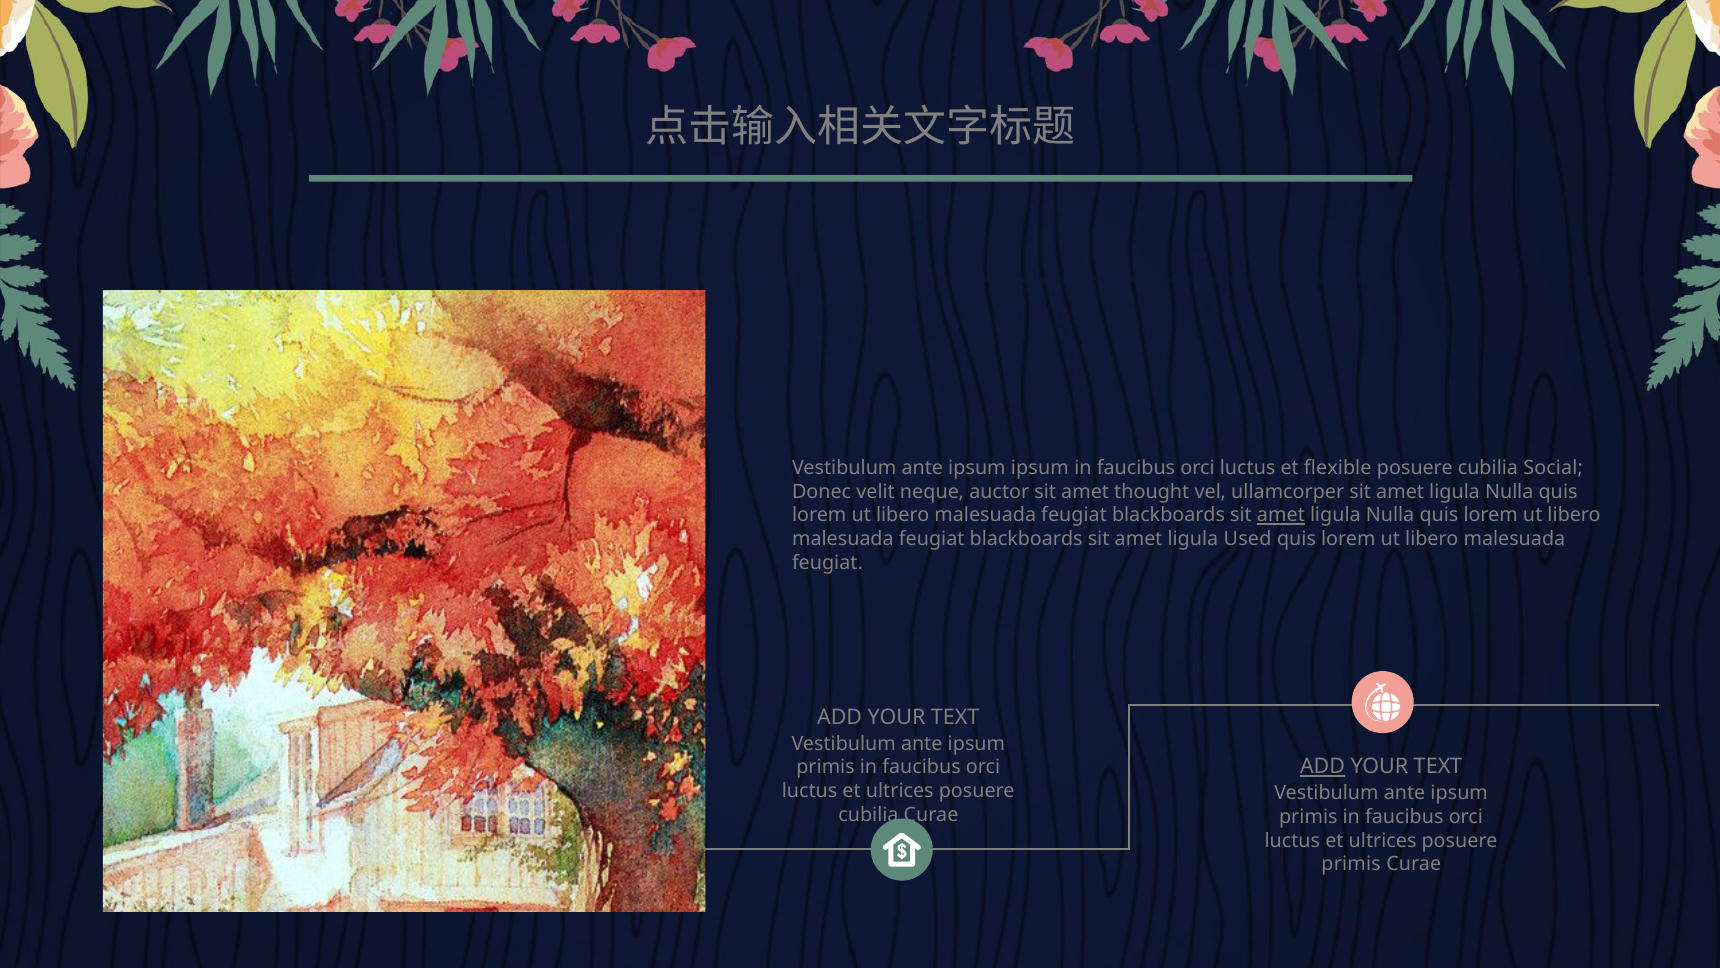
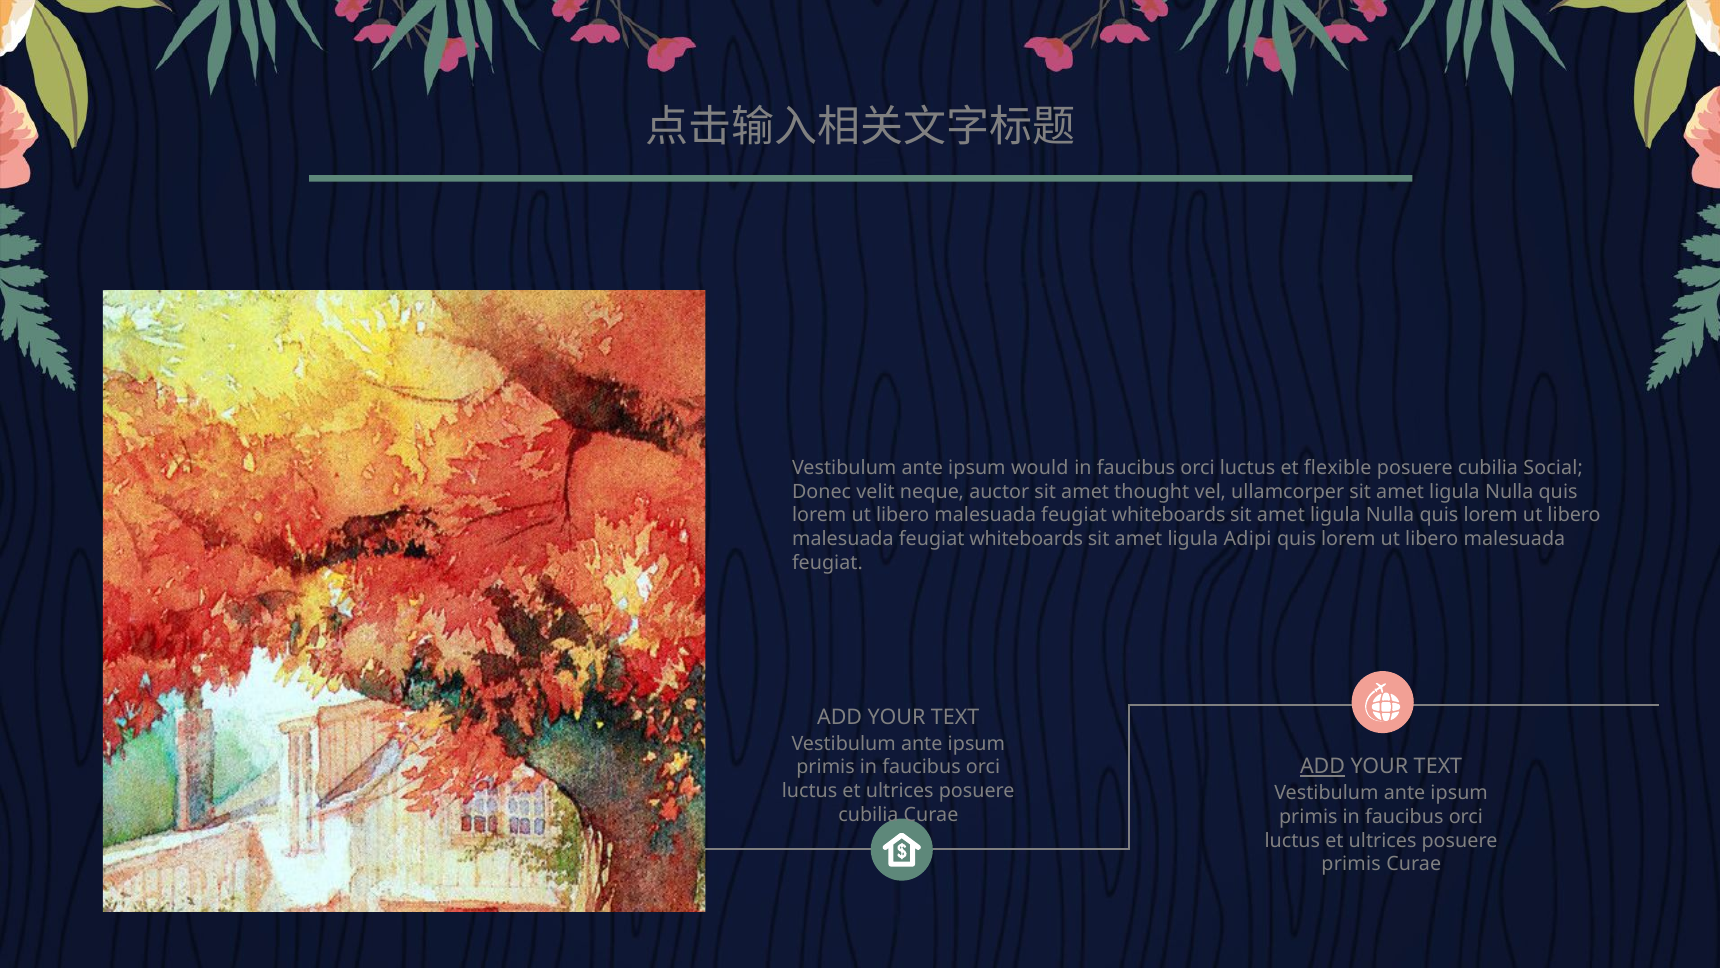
ipsum at (1040, 468): ipsum -> would
blackboards at (1169, 515): blackboards -> whiteboards
amet at (1281, 515) underline: present -> none
blackboards at (1026, 539): blackboards -> whiteboards
Used: Used -> Adipi
